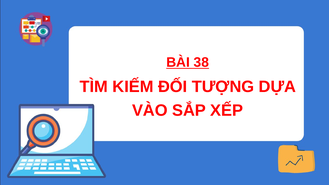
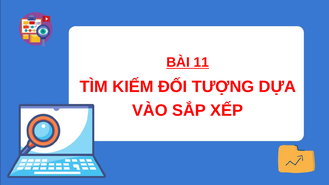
38: 38 -> 11
